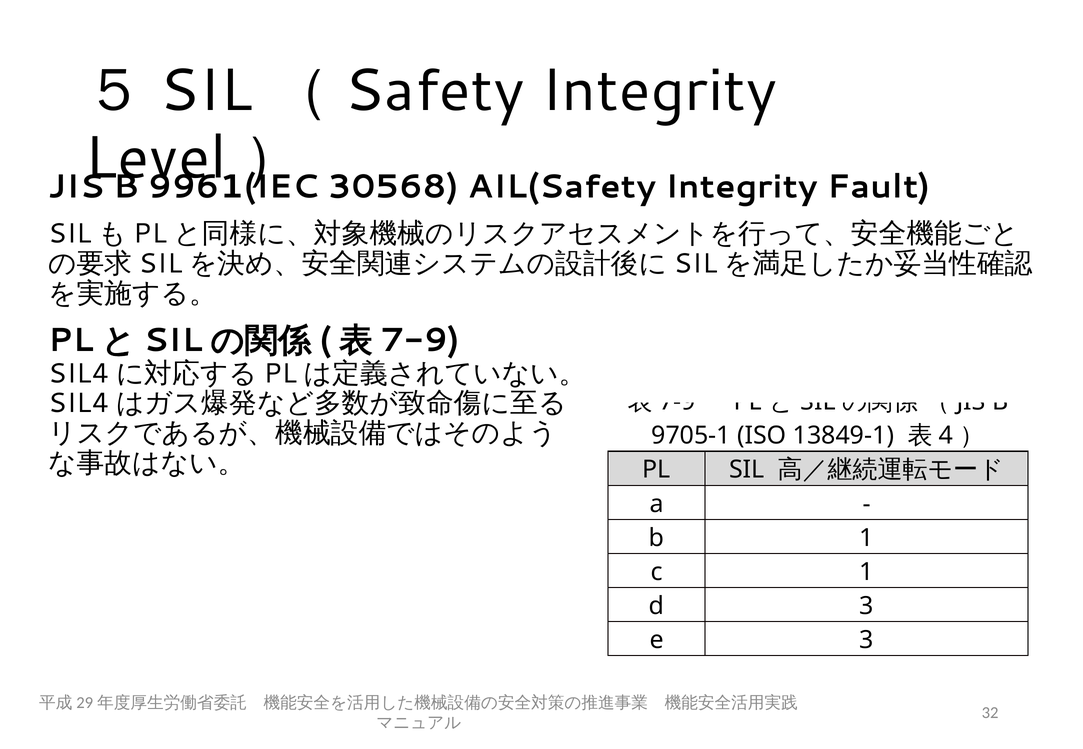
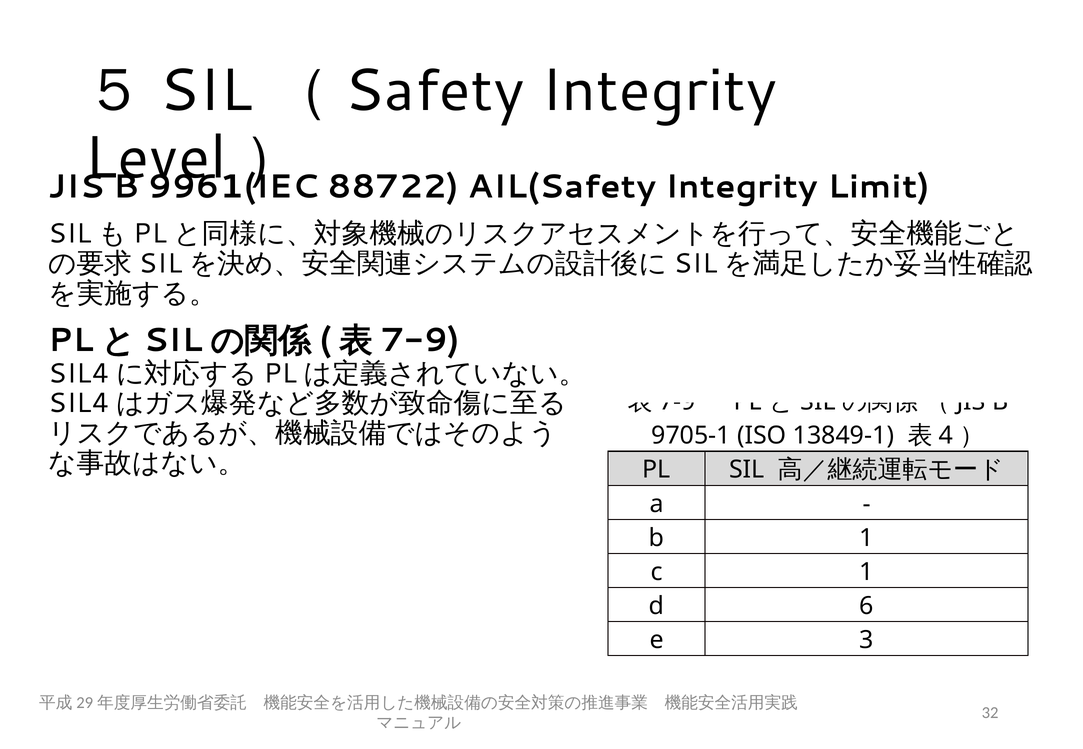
30568: 30568 -> 88722
Fault: Fault -> Limit
d 3: 3 -> 6
